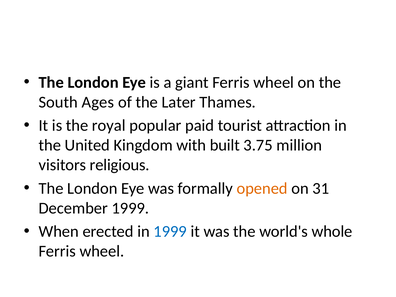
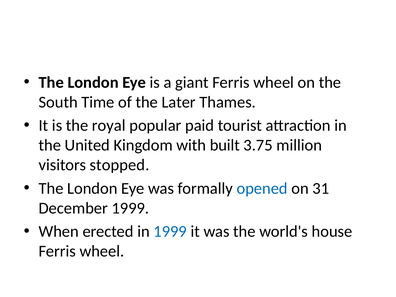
Ages: Ages -> Time
religious: religious -> stopped
opened colour: orange -> blue
whole: whole -> house
